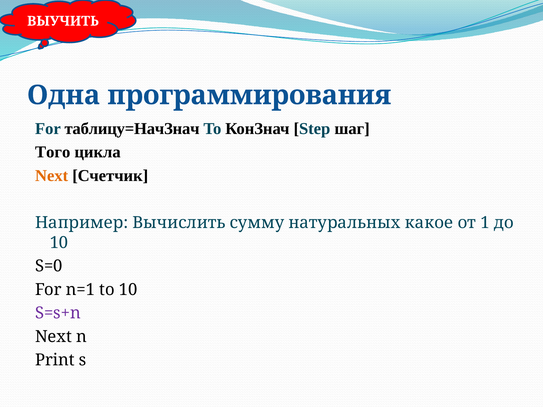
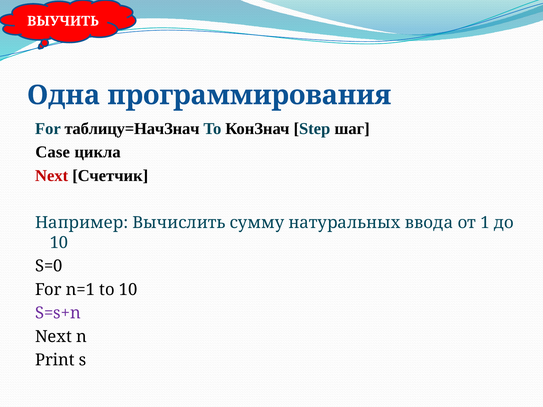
Того: Того -> Case
Next at (52, 176) colour: orange -> red
какое: какое -> ввода
